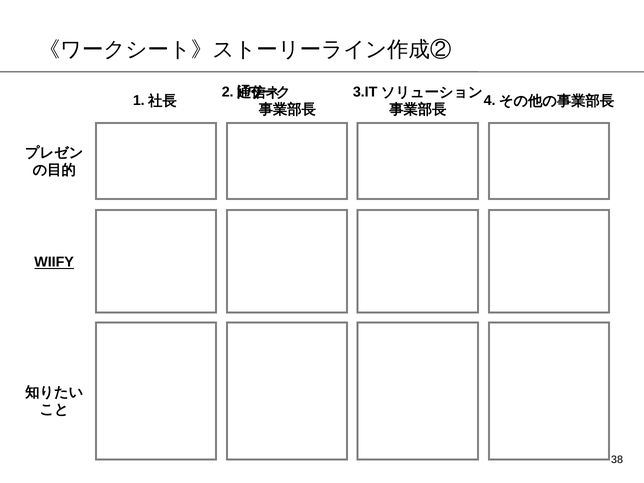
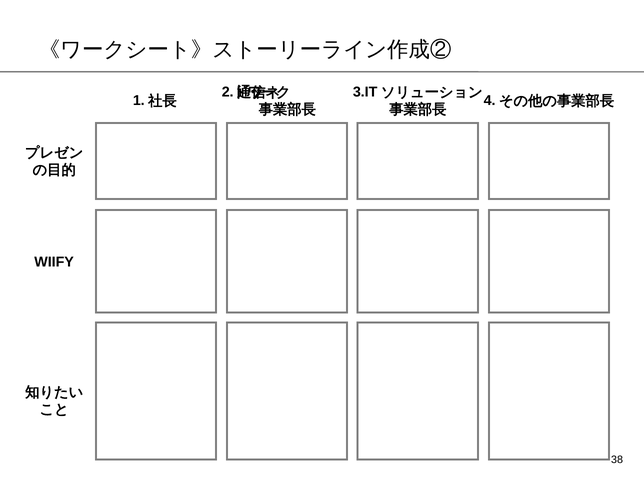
WIIFY underline: present -> none
